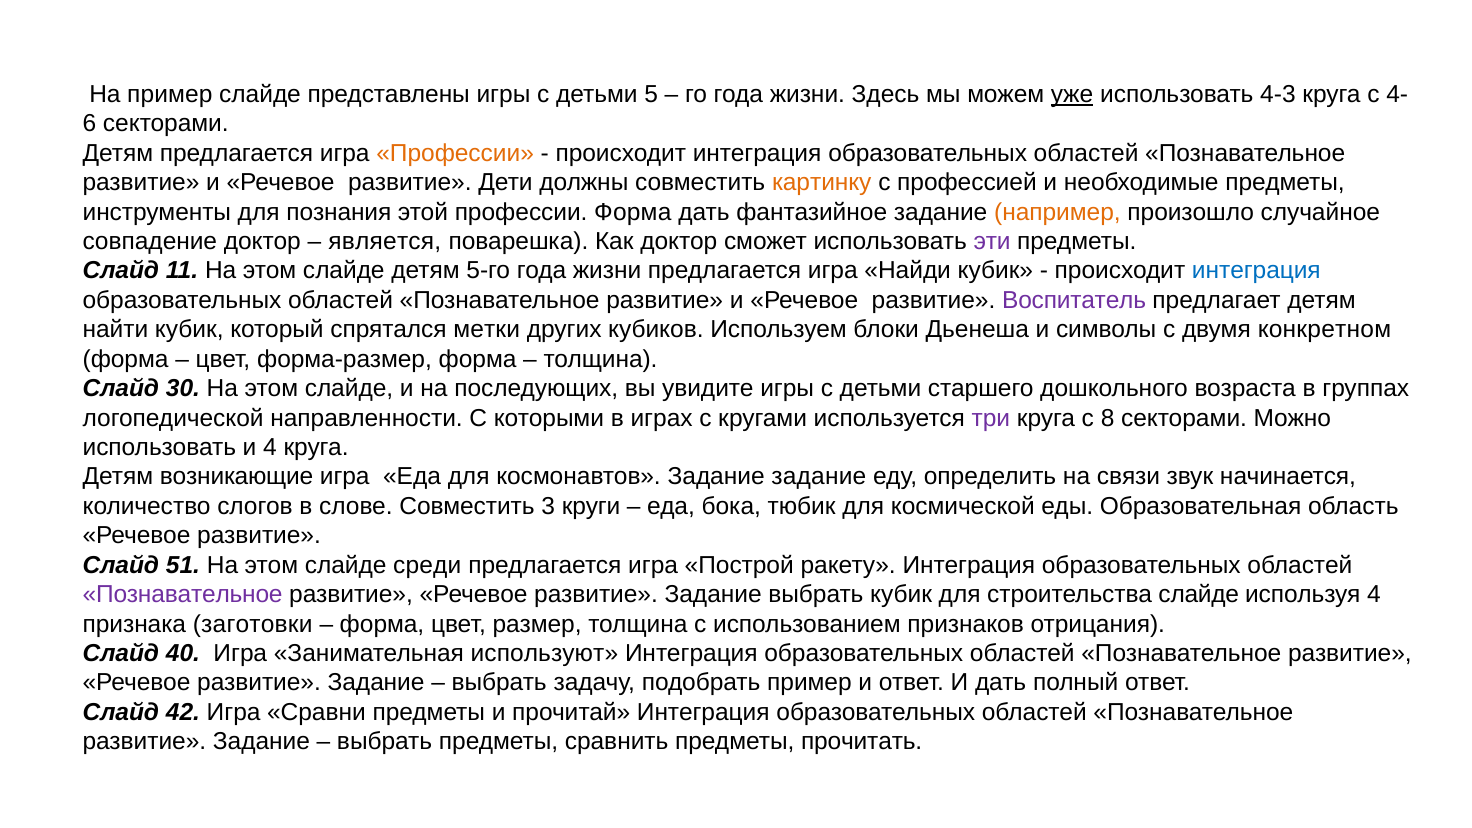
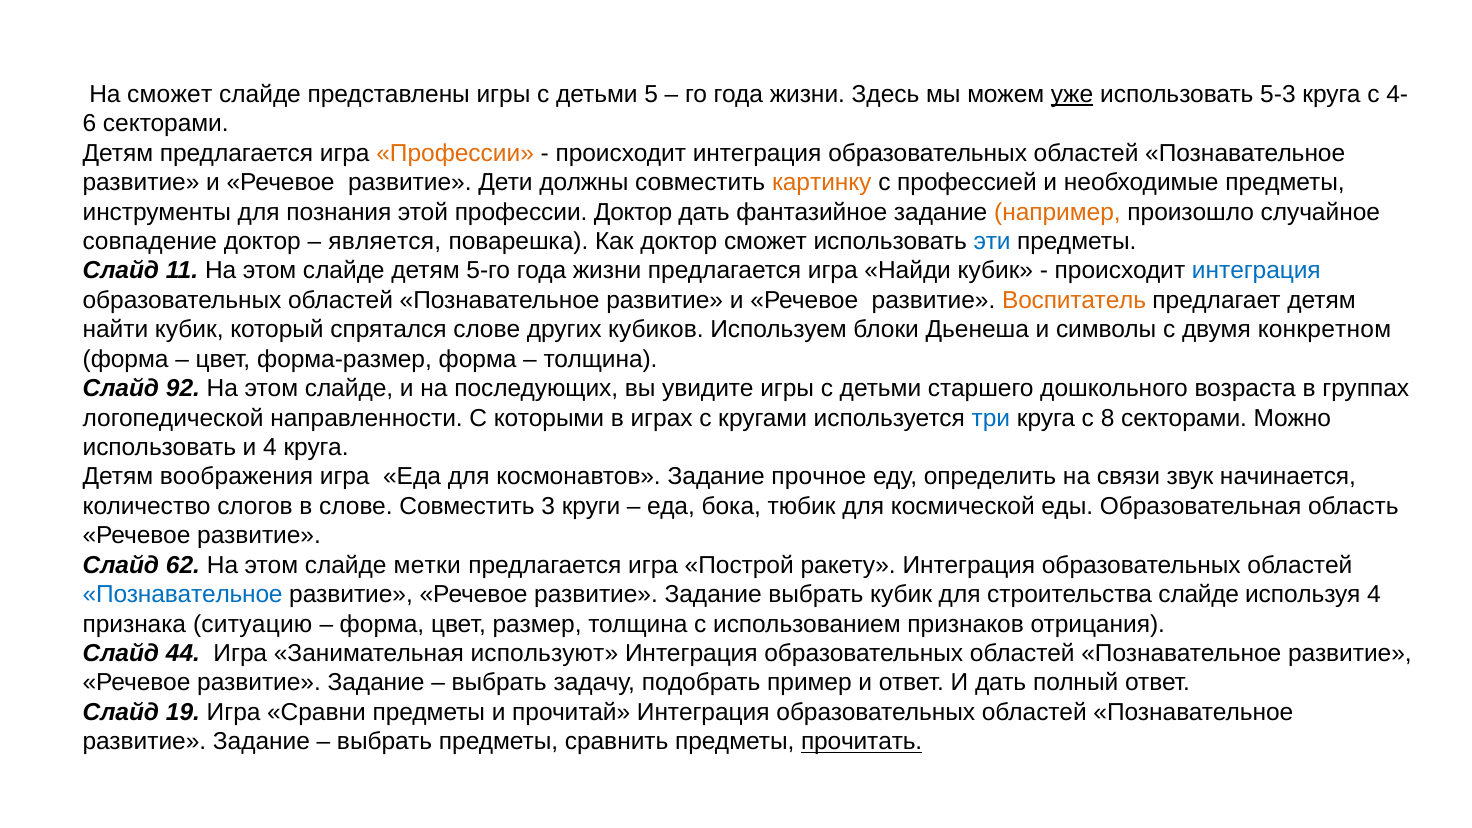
На пример: пример -> сможет
4-3: 4-3 -> 5-3
профессии Форма: Форма -> Доктор
эти colour: purple -> blue
Воспитатель colour: purple -> orange
спрятался метки: метки -> слове
30: 30 -> 92
три colour: purple -> blue
возникающие: возникающие -> воображения
Задание задание: задание -> прочное
51: 51 -> 62
среди: среди -> метки
Познавательное at (183, 595) colour: purple -> blue
заготовки: заготовки -> ситуацию
40: 40 -> 44
42: 42 -> 19
прочитать underline: none -> present
